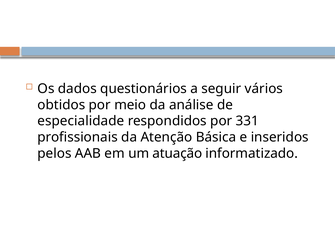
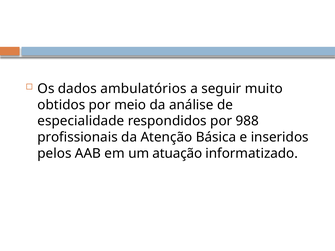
questionários: questionários -> ambulatórios
vários: vários -> muito
331: 331 -> 988
